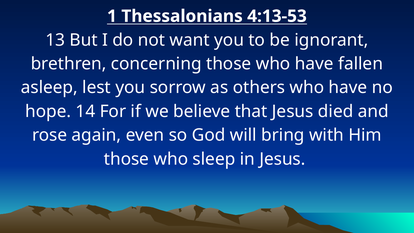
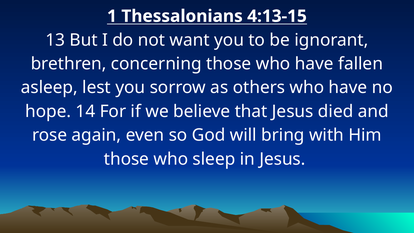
4:13-53: 4:13-53 -> 4:13-15
